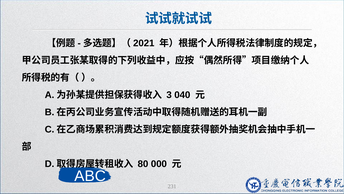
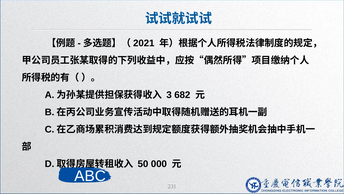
040: 040 -> 682
80: 80 -> 50
